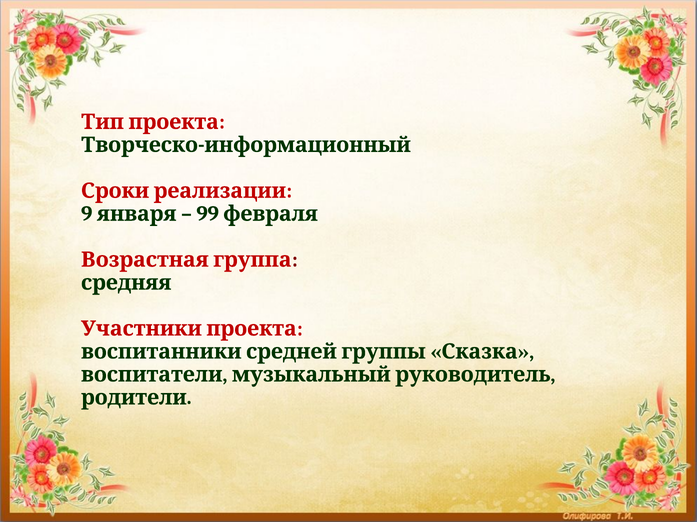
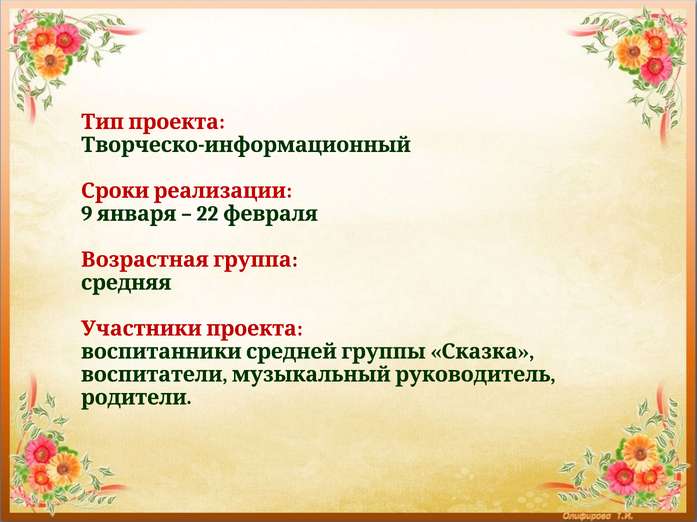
99: 99 -> 22
